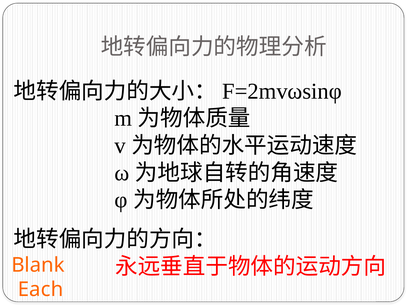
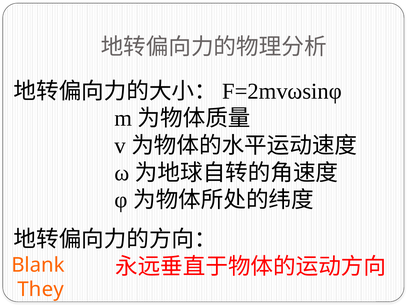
Each: Each -> They
